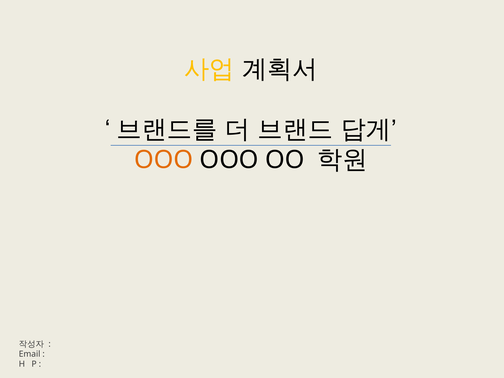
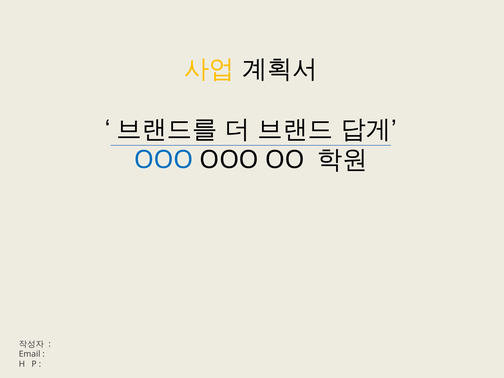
OOO at (164, 160) colour: orange -> blue
